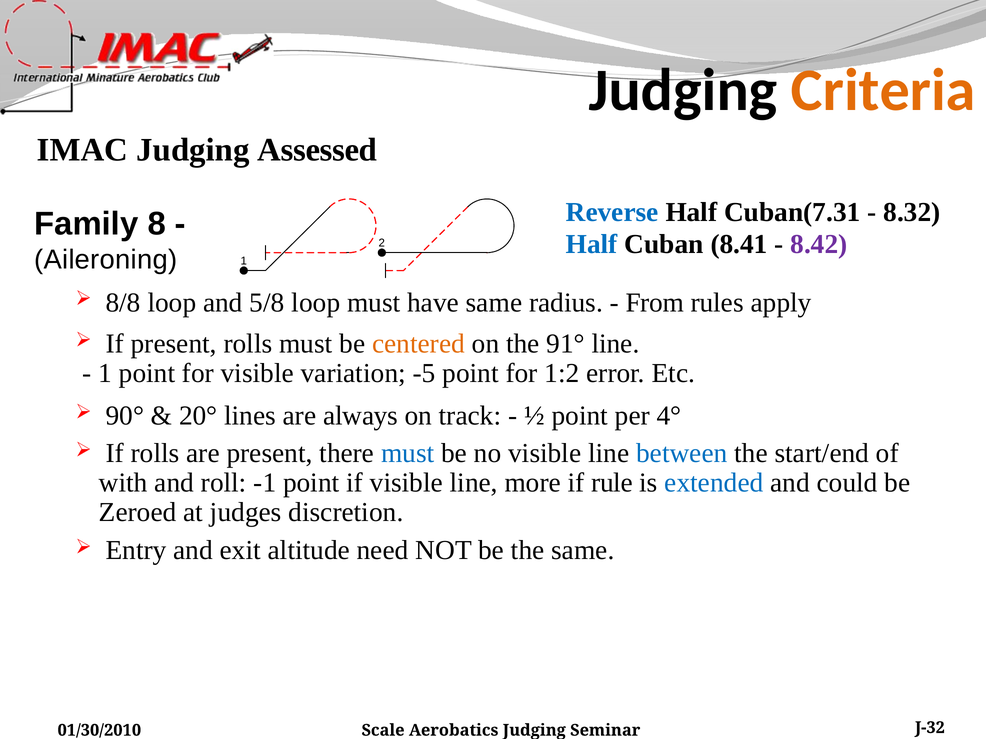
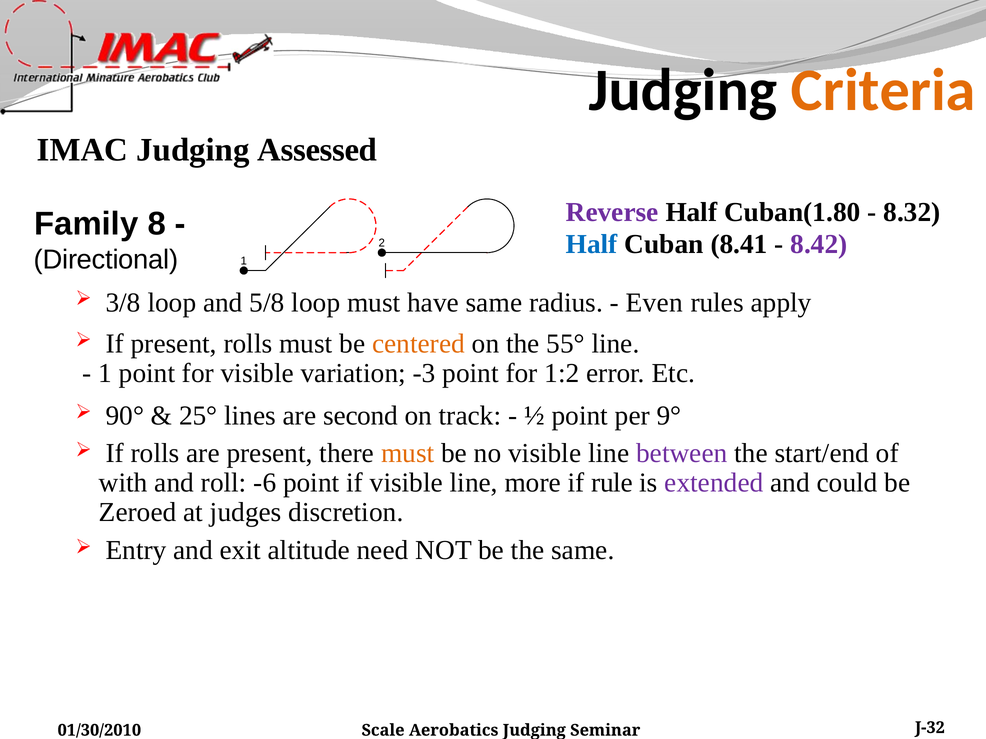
Reverse colour: blue -> purple
Cuban(7.31: Cuban(7.31 -> Cuban(1.80
Aileroning: Aileroning -> Directional
8/8: 8/8 -> 3/8
From: From -> Even
91°: 91° -> 55°
-5: -5 -> -3
20°: 20° -> 25°
always: always -> second
4°: 4° -> 9°
must at (408, 454) colour: blue -> orange
between colour: blue -> purple
-1: -1 -> -6
extended colour: blue -> purple
